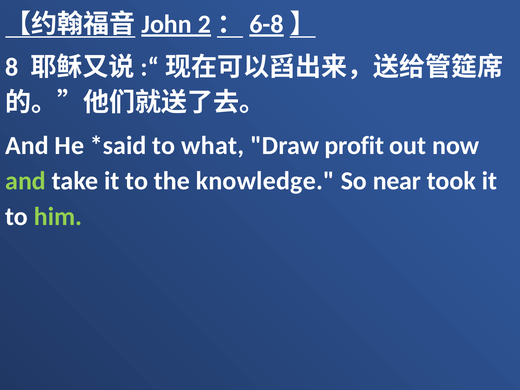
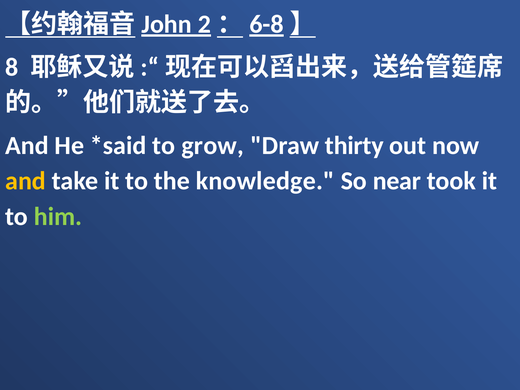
what: what -> grow
profit: profit -> thirty
and at (26, 181) colour: light green -> yellow
